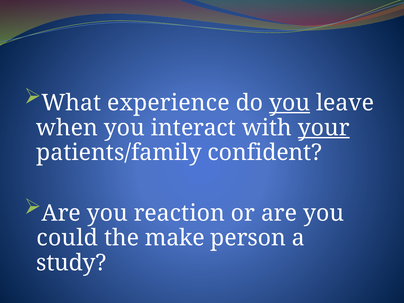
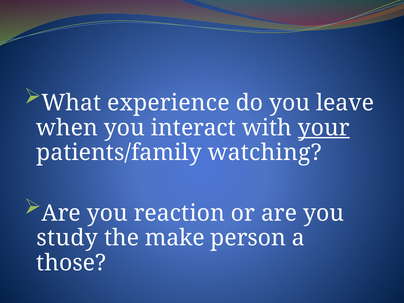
you at (290, 103) underline: present -> none
confident: confident -> watching
could: could -> study
study: study -> those
